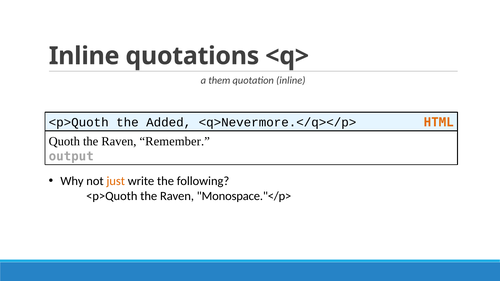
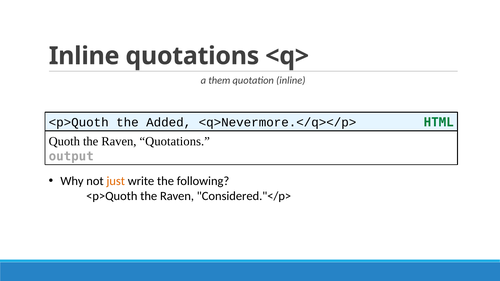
HTML colour: orange -> green
Raven Remember: Remember -> Quotations
Monospace."</p>: Monospace."</p> -> Considered."</p>
